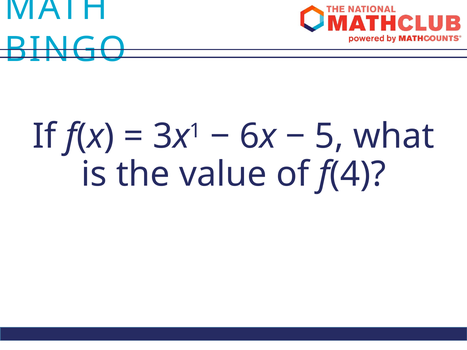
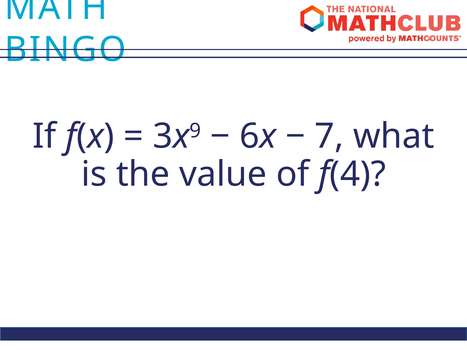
1: 1 -> 9
5: 5 -> 7
